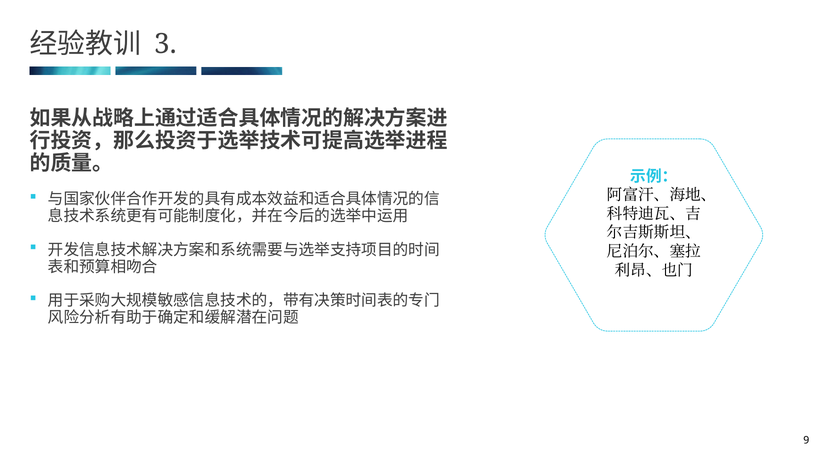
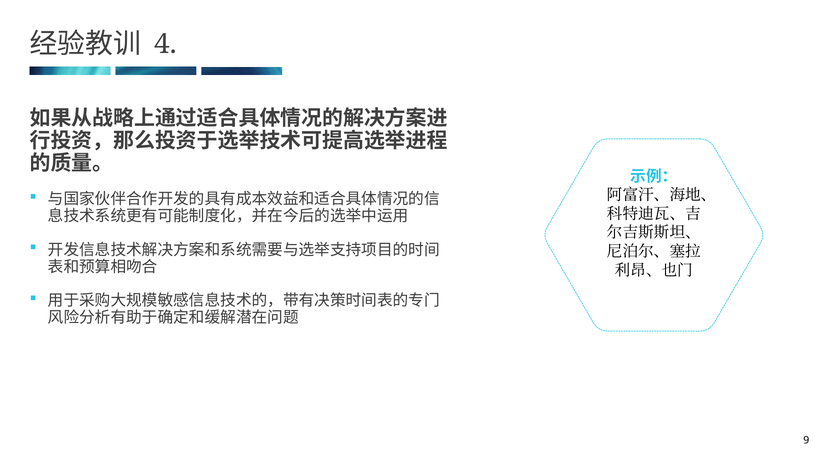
3: 3 -> 4
